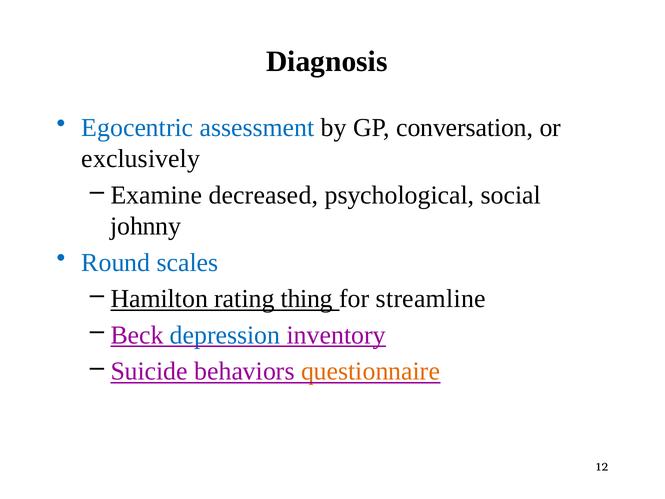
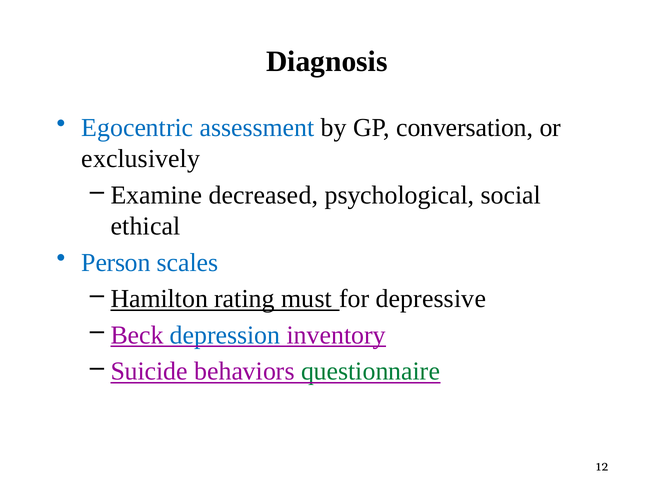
johnny: johnny -> ethical
Round: Round -> Person
thing: thing -> must
streamline: streamline -> depressive
questionnaire colour: orange -> green
